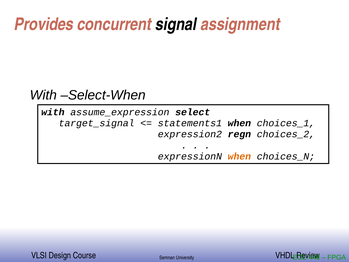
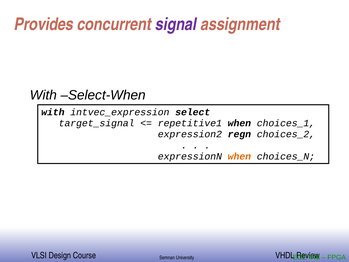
signal colour: black -> purple
assume_expression: assume_expression -> intvec_expression
statements1: statements1 -> repetitive1
